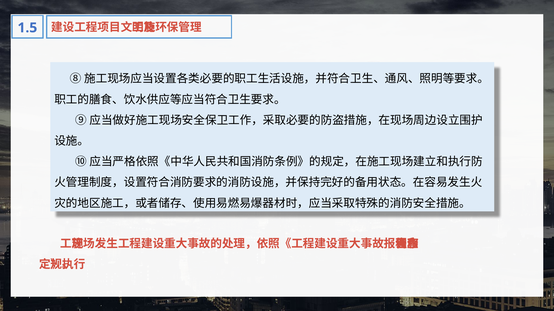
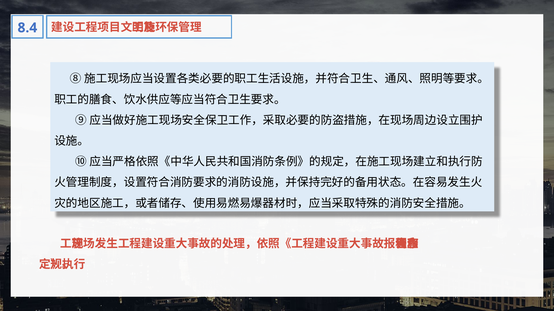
1.5: 1.5 -> 8.4
